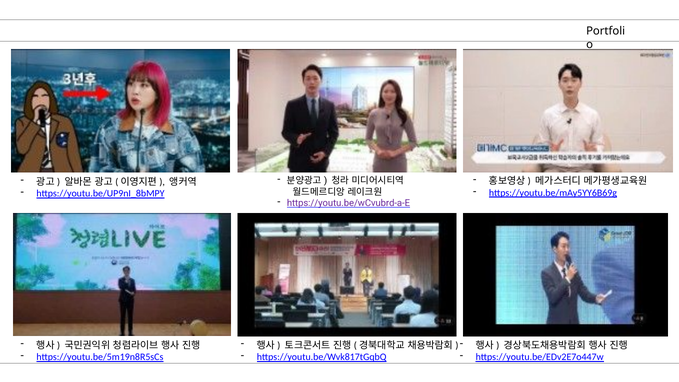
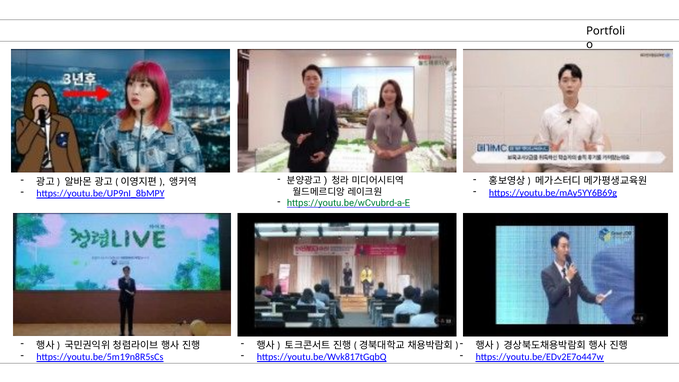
https://youtu.be/wCvubrd-a-E colour: purple -> green
